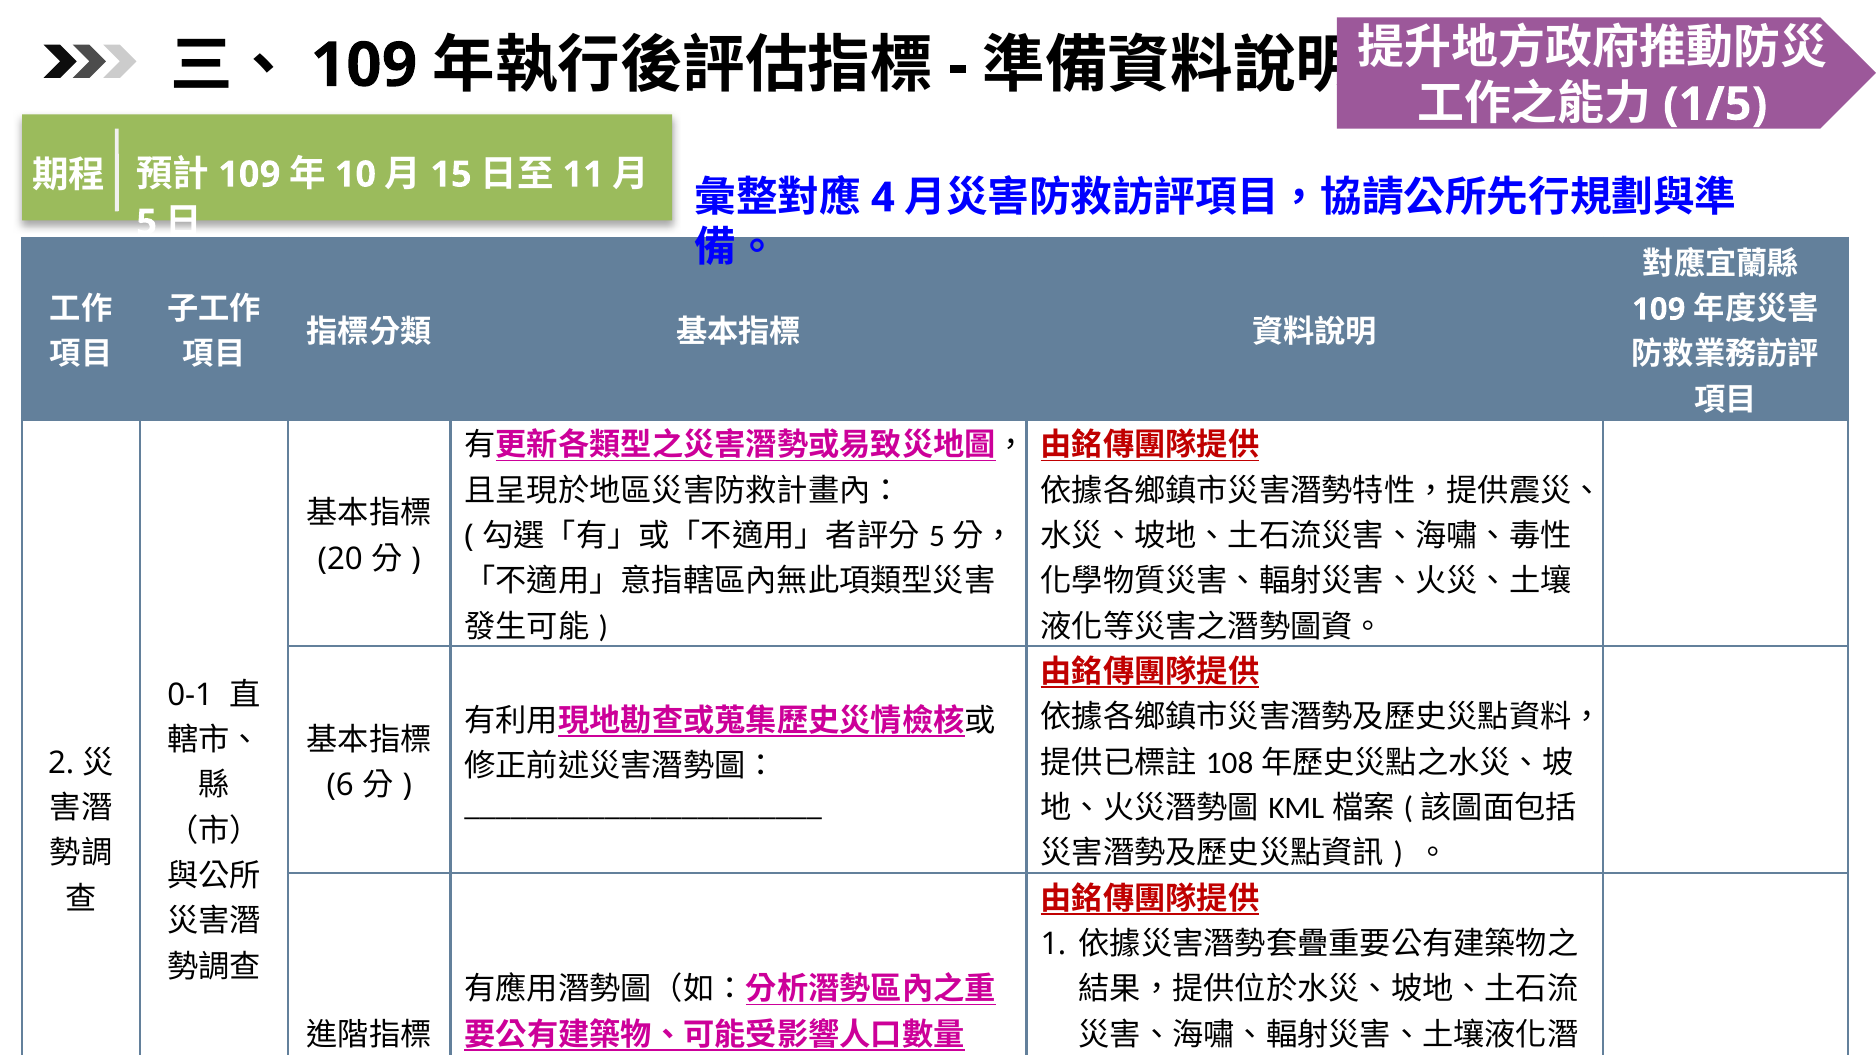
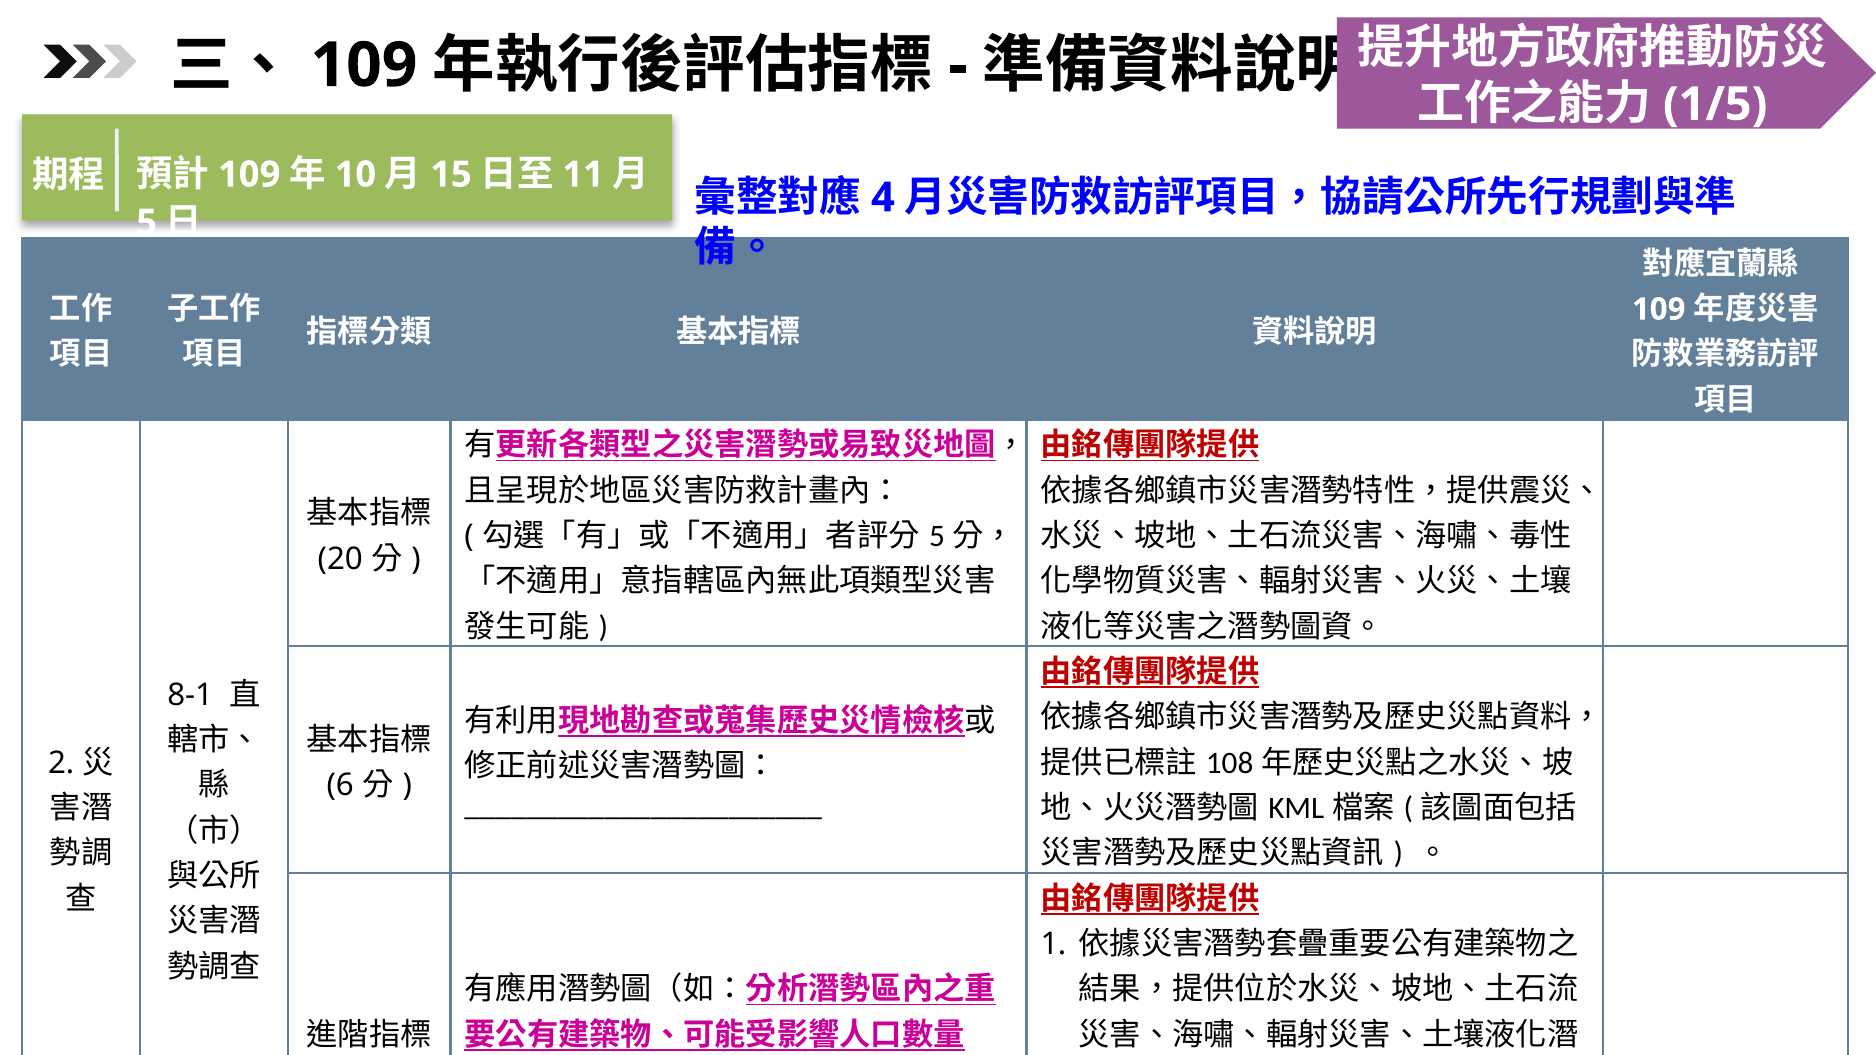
0-1: 0-1 -> 8-1
